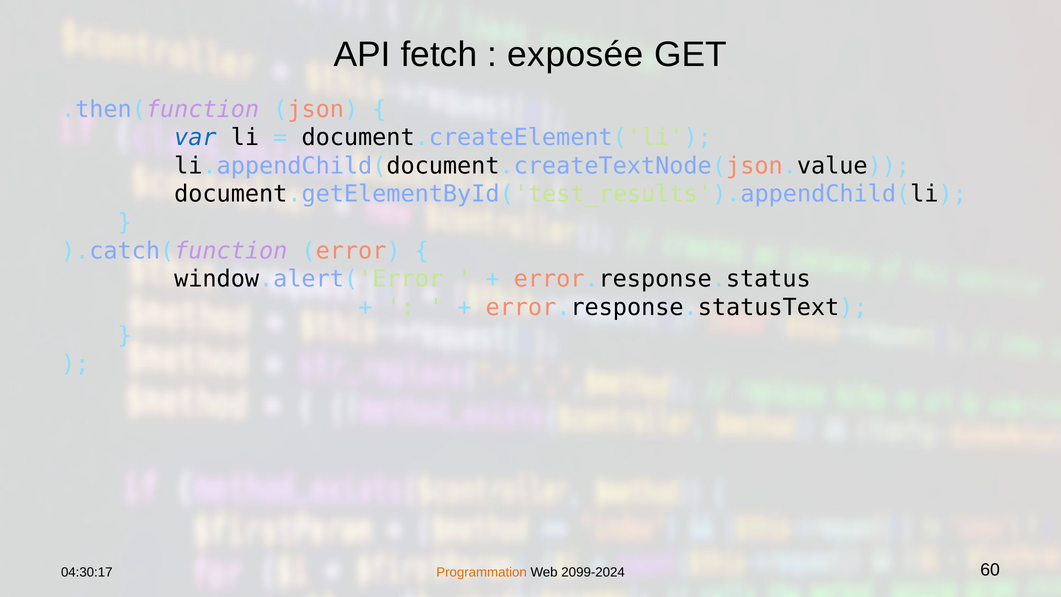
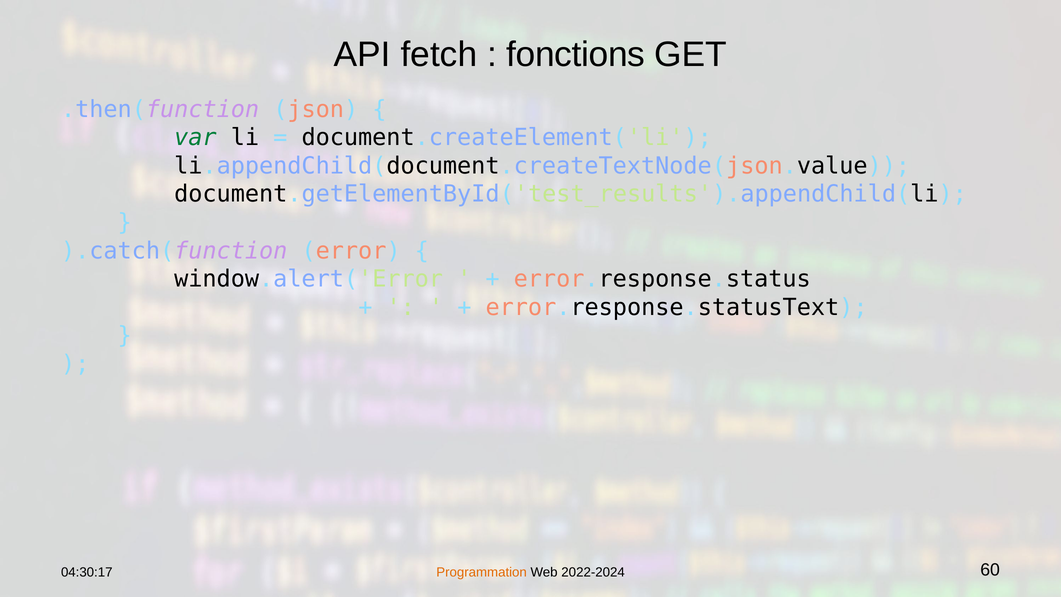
exposée: exposée -> fonctions
var colour: blue -> green
2099-2024: 2099-2024 -> 2022-2024
